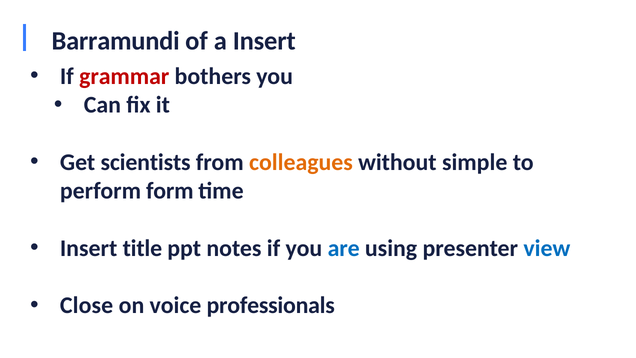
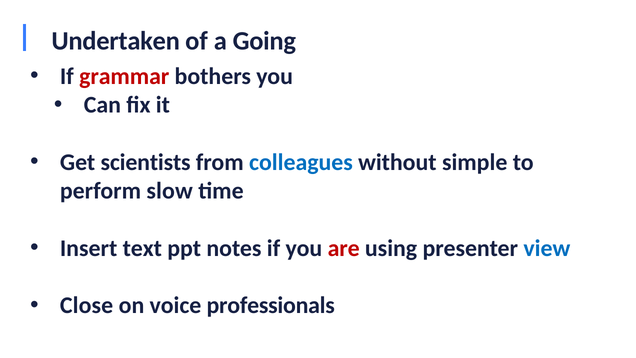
Barramundi: Barramundi -> Undertaken
a Insert: Insert -> Going
colleagues colour: orange -> blue
form: form -> slow
title: title -> text
are colour: blue -> red
